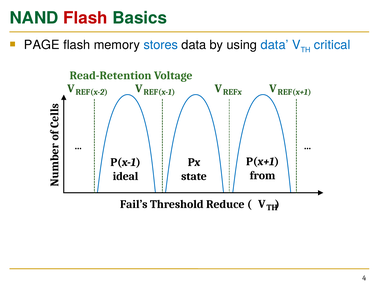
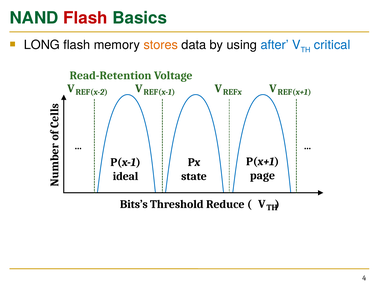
PAGE: PAGE -> LONG
stores colour: blue -> orange
using data: data -> after
from: from -> page
Fail’s: Fail’s -> Bits’s
